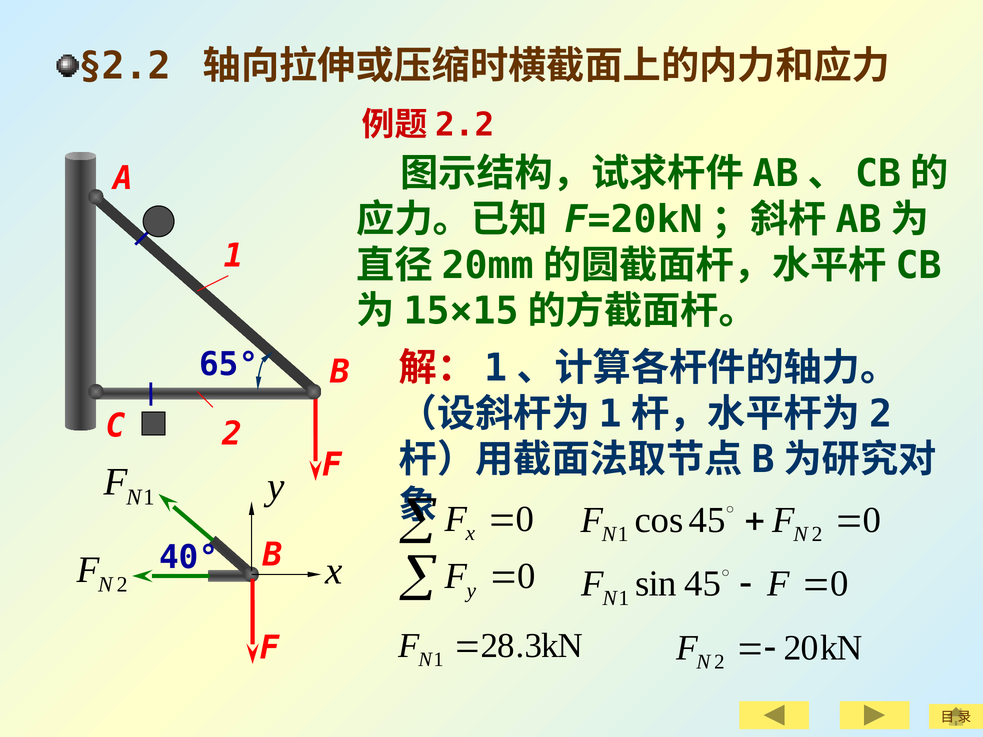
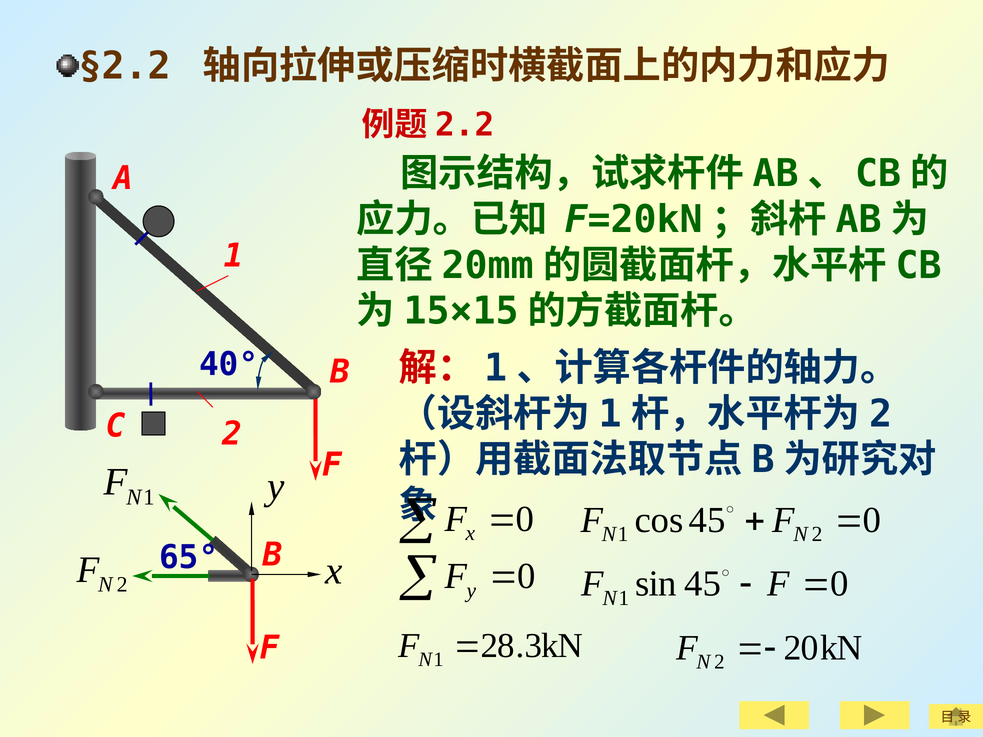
65°: 65° -> 40°
40°: 40° -> 65°
